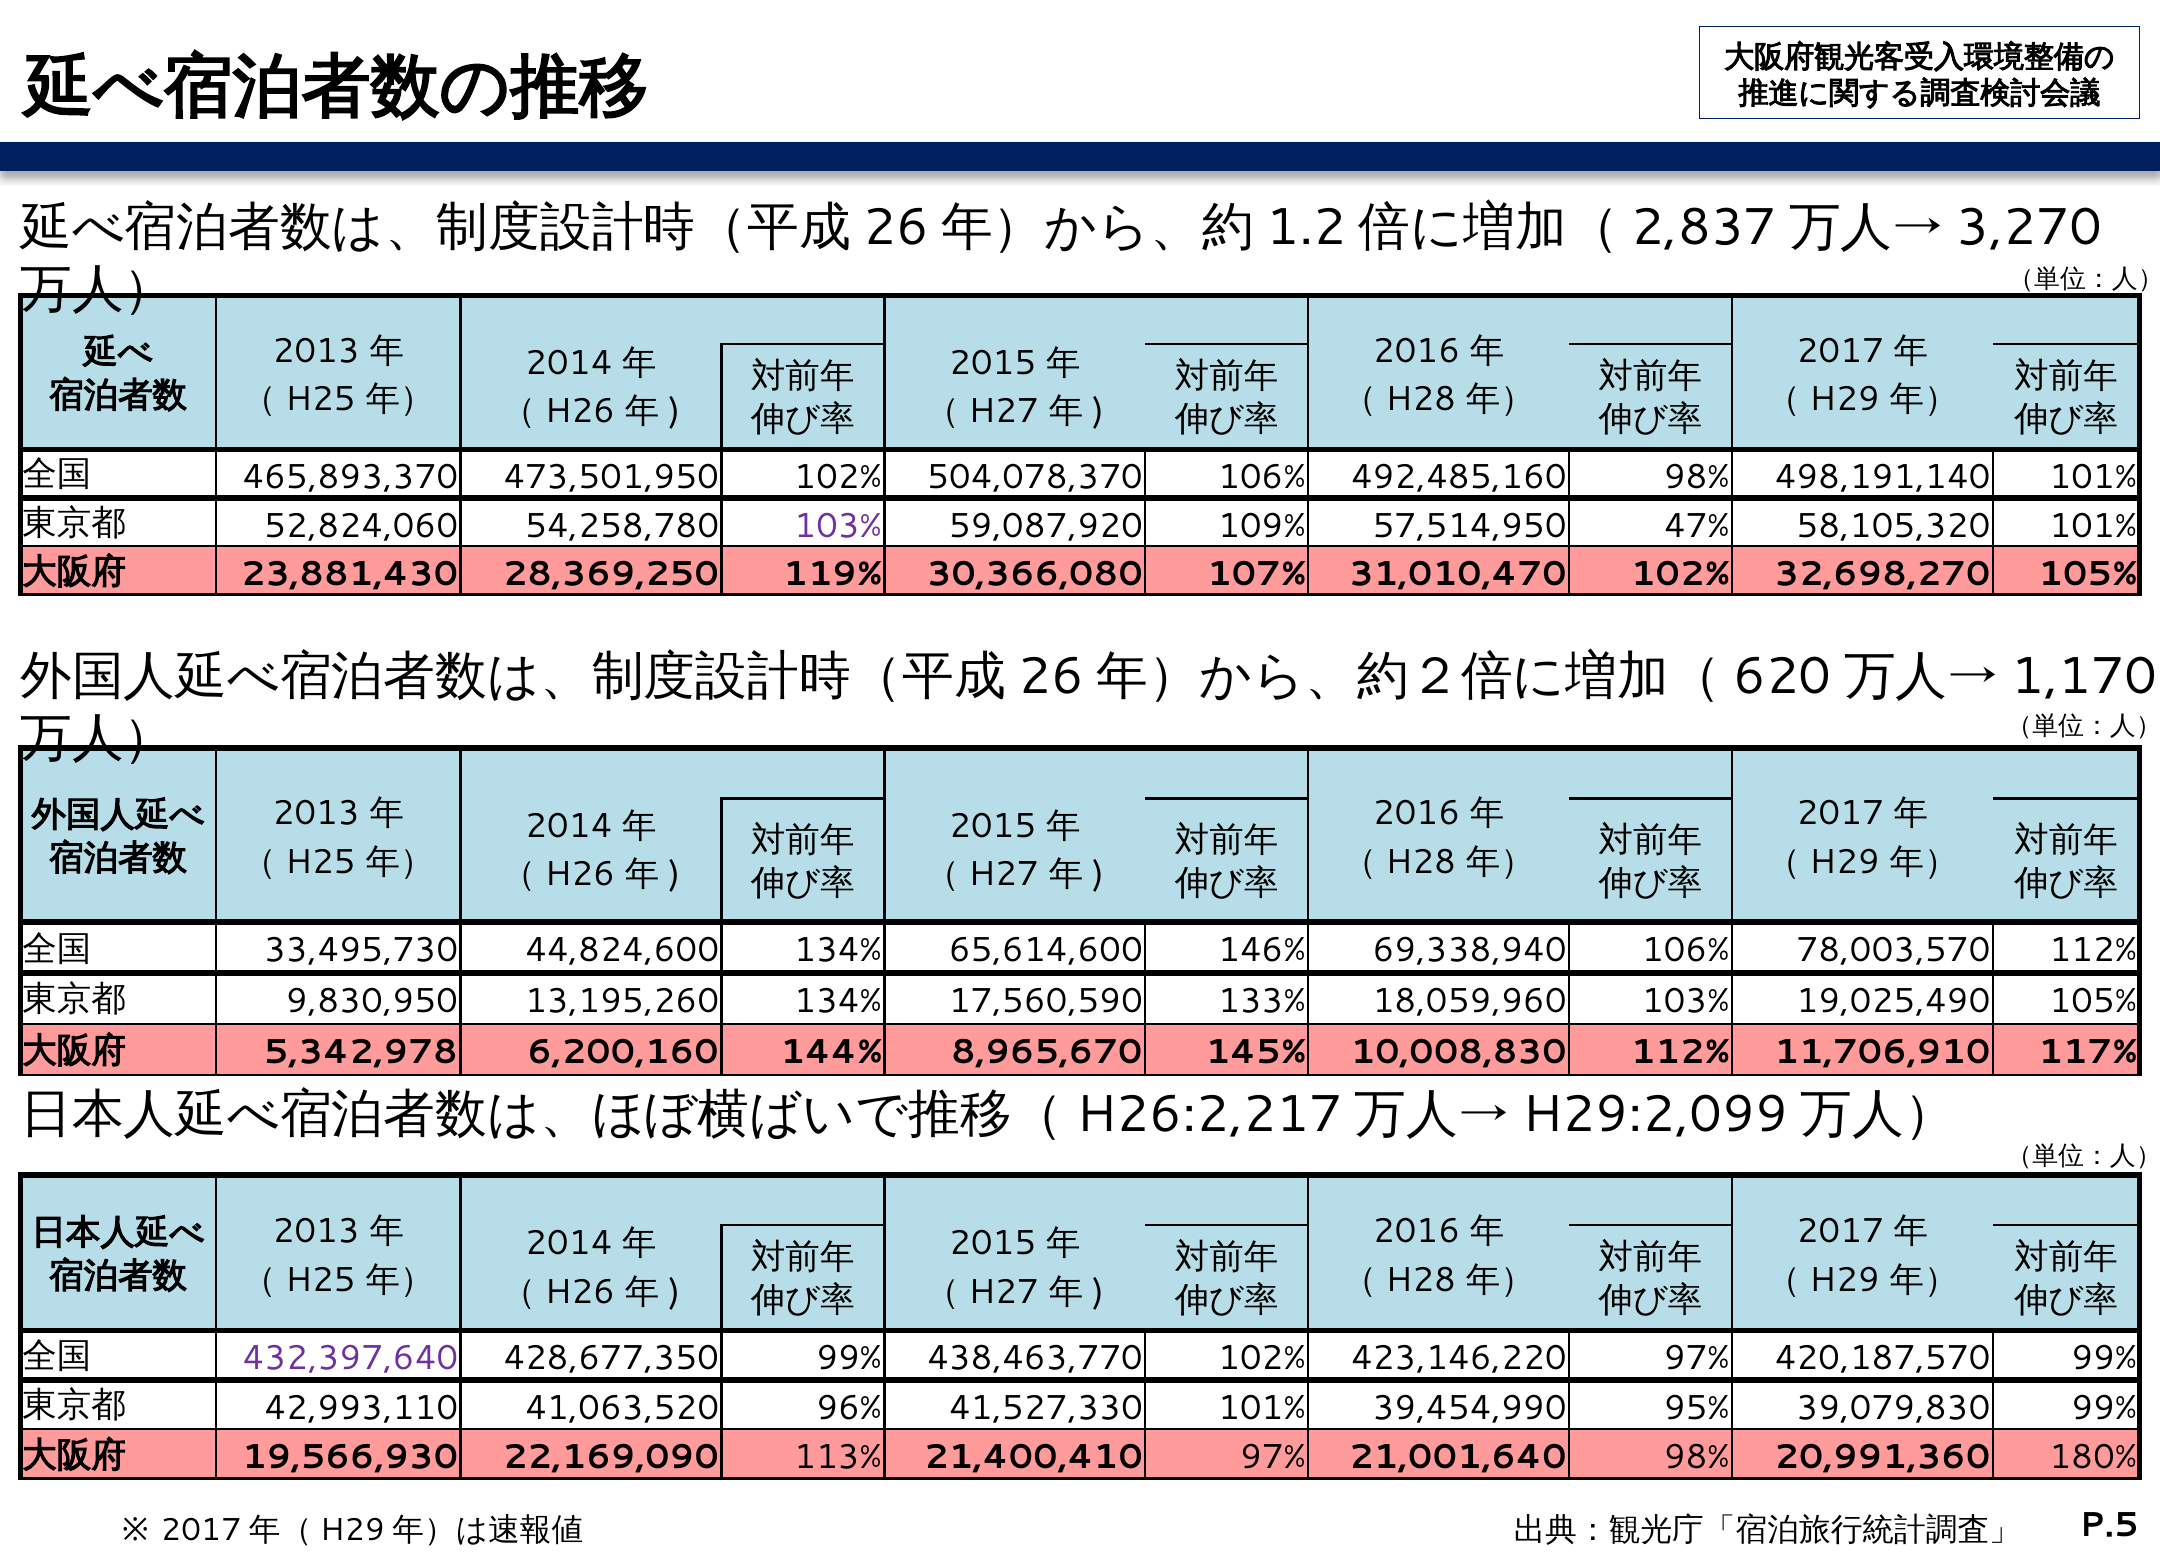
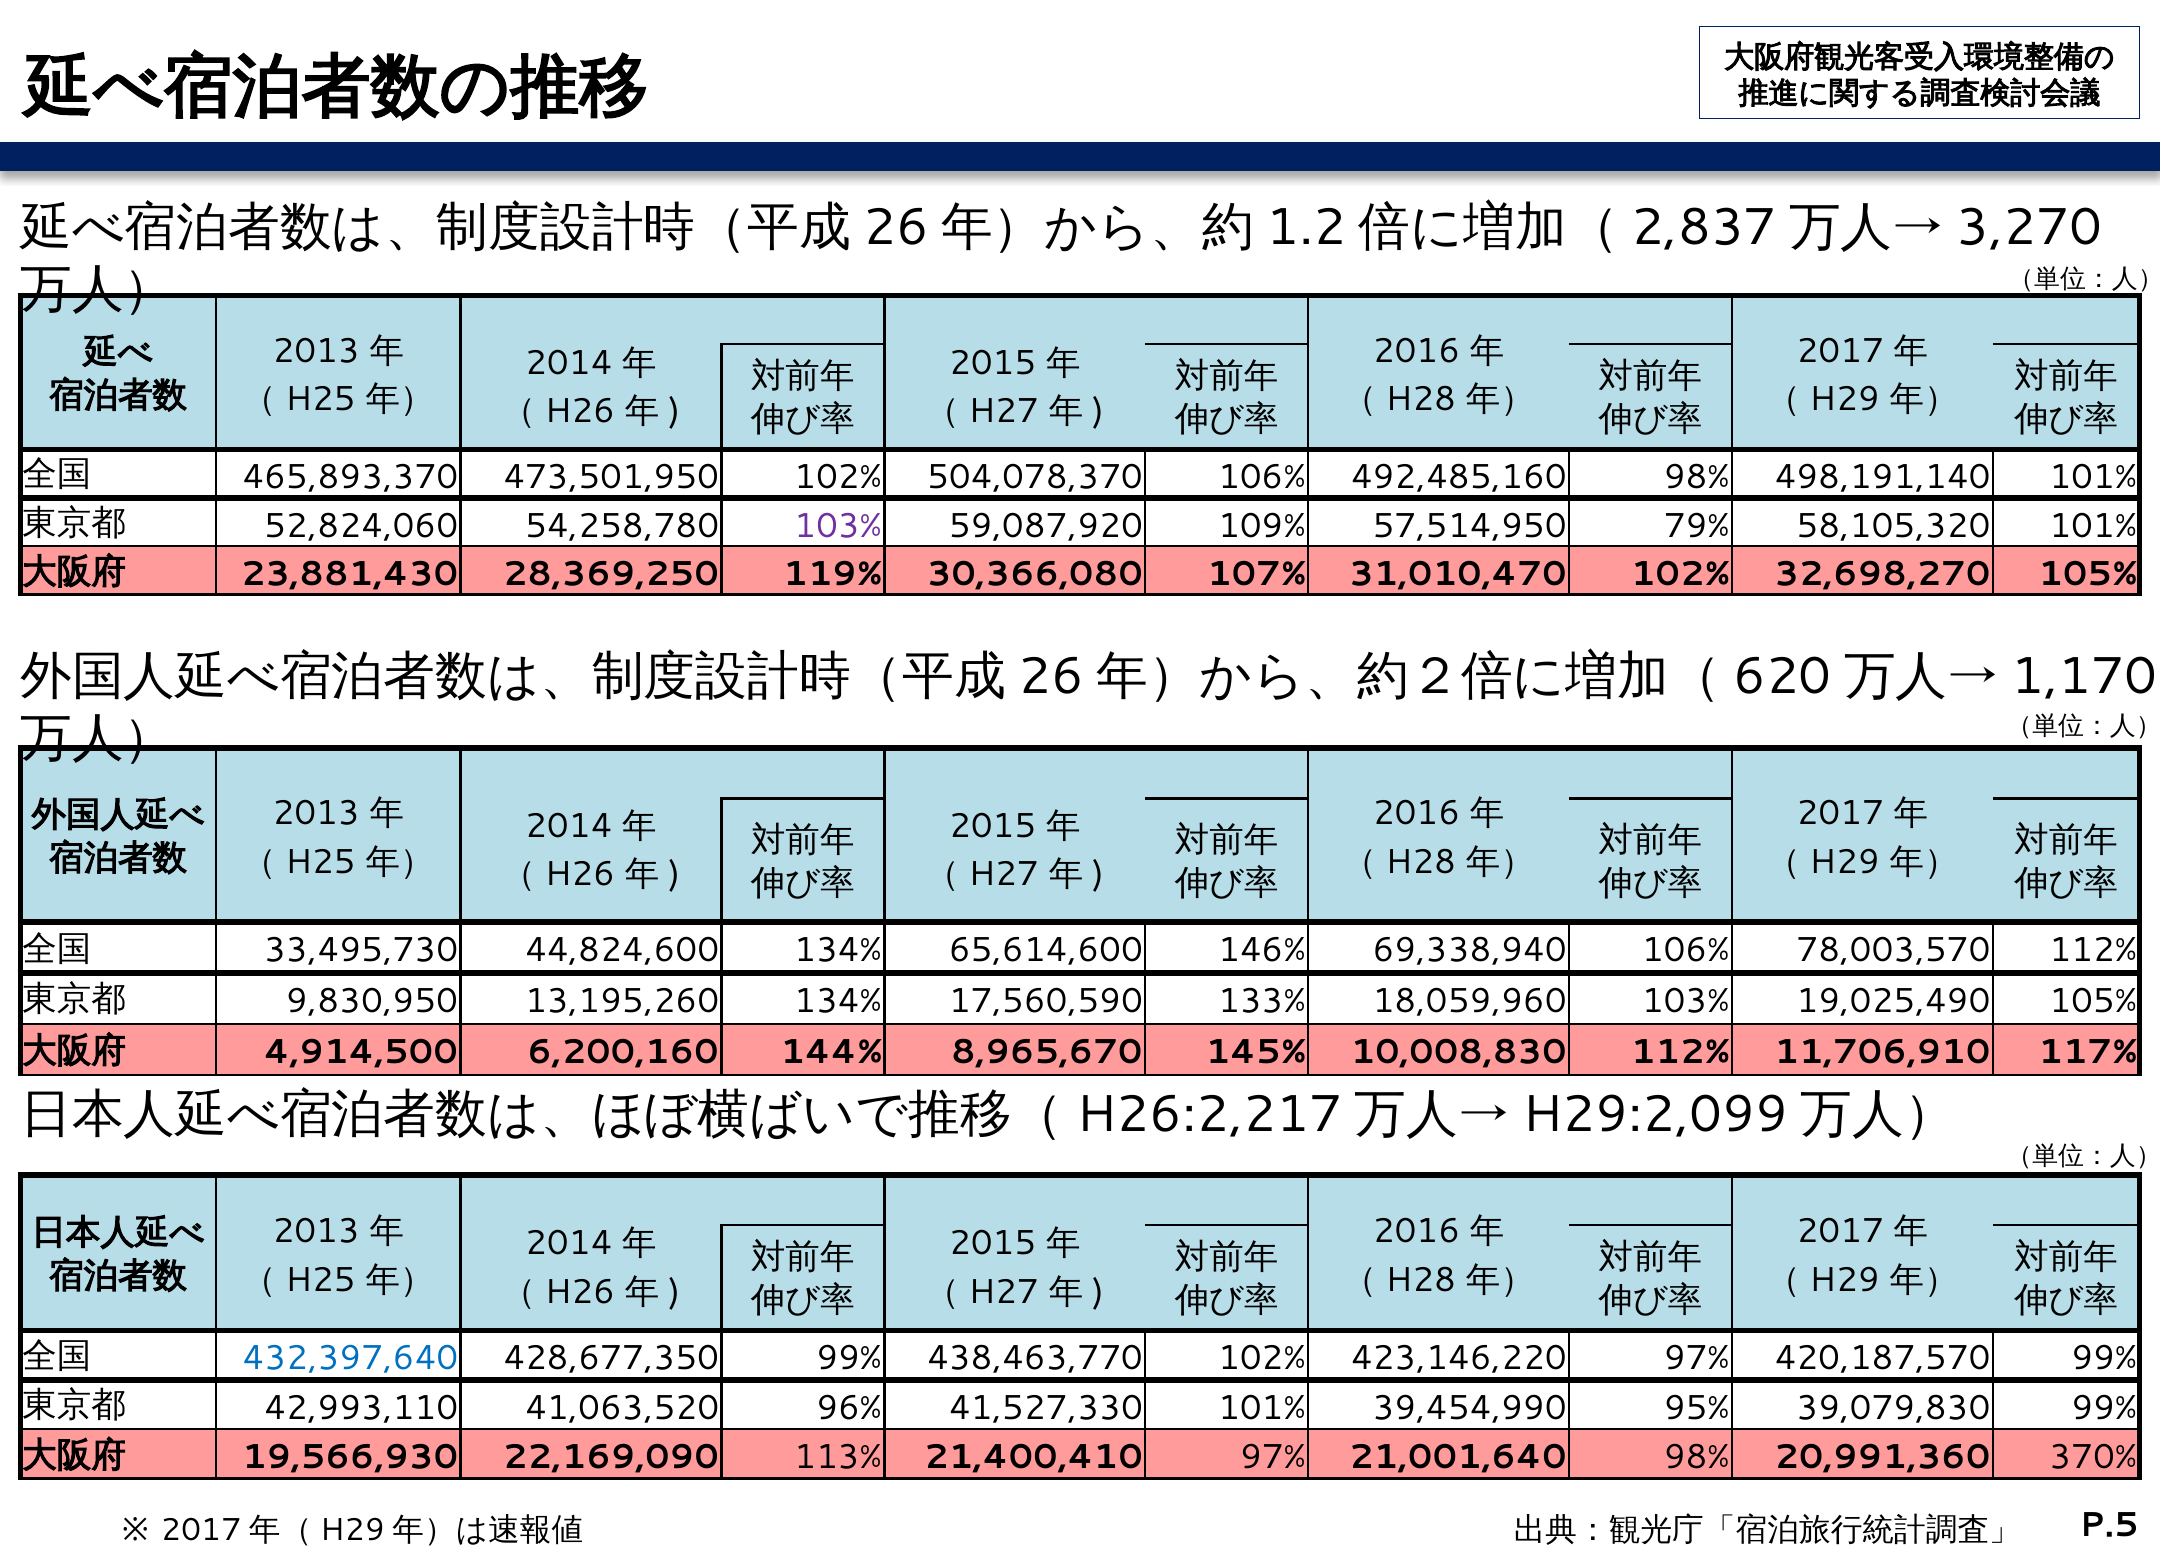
47%: 47% -> 79%
5,342,978: 5,342,978 -> 4,914,500
432,397,640 colour: purple -> blue
180%: 180% -> 370%
